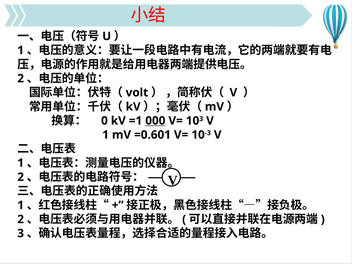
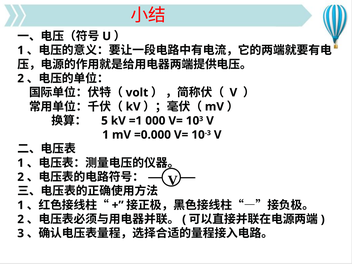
0: 0 -> 5
000 underline: present -> none
=0.601: =0.601 -> =0.000
